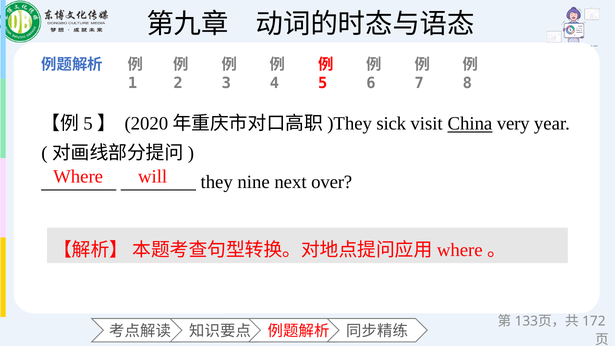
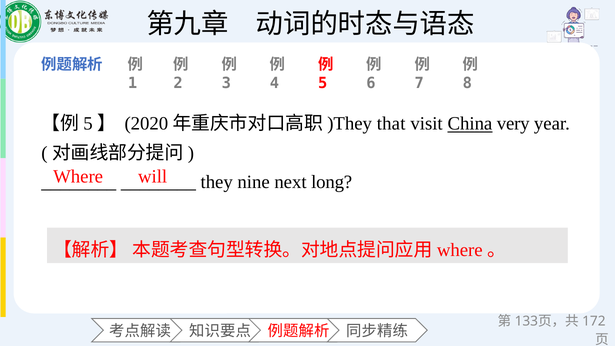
sick: sick -> that
over: over -> long
